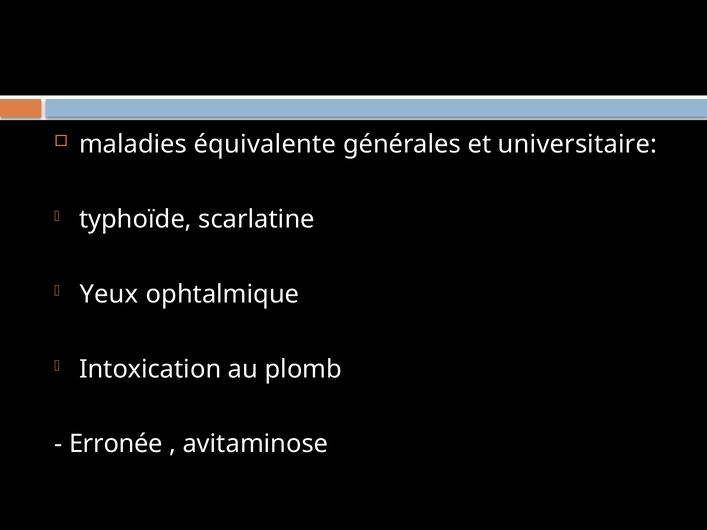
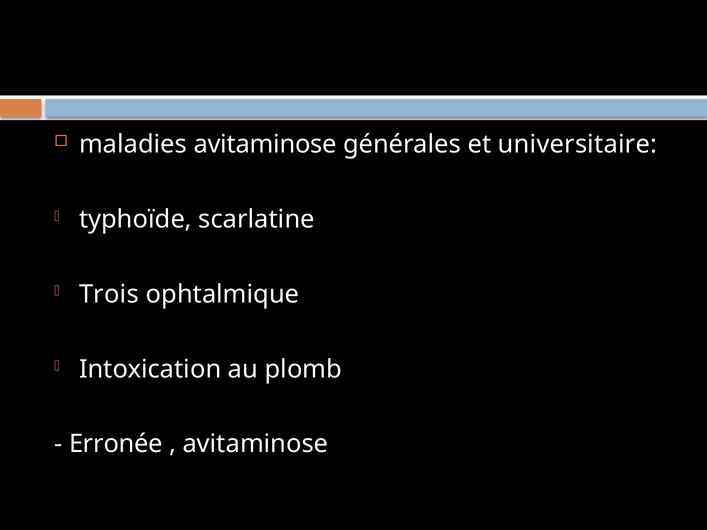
maladies équivalente: équivalente -> avitaminose
Yeux: Yeux -> Trois
